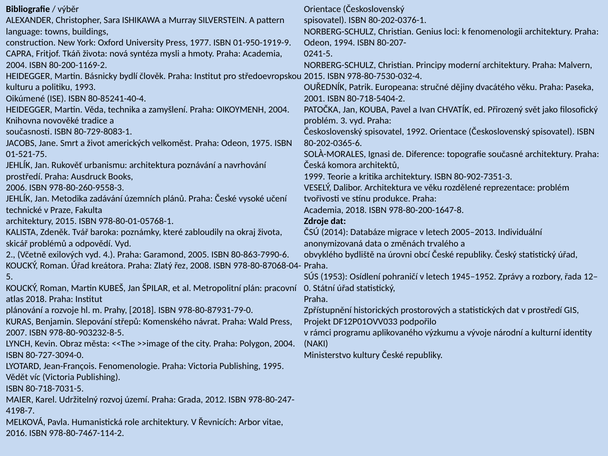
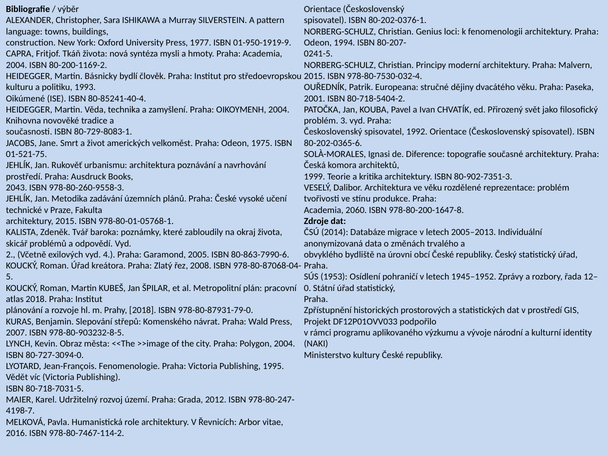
2006: 2006 -> 2043
Academia 2018: 2018 -> 2060
